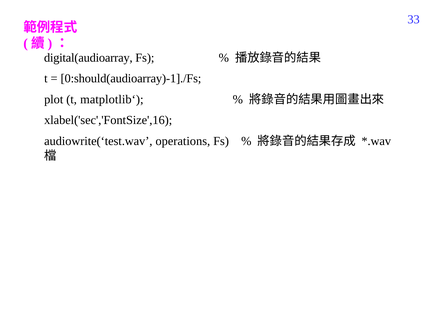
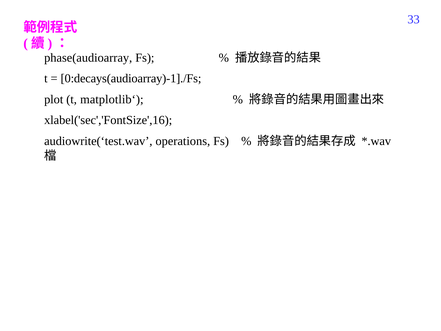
digital(audioarray: digital(audioarray -> phase(audioarray
0:should(audioarray)-1]./Fs: 0:should(audioarray)-1]./Fs -> 0:decays(audioarray)-1]./Fs
